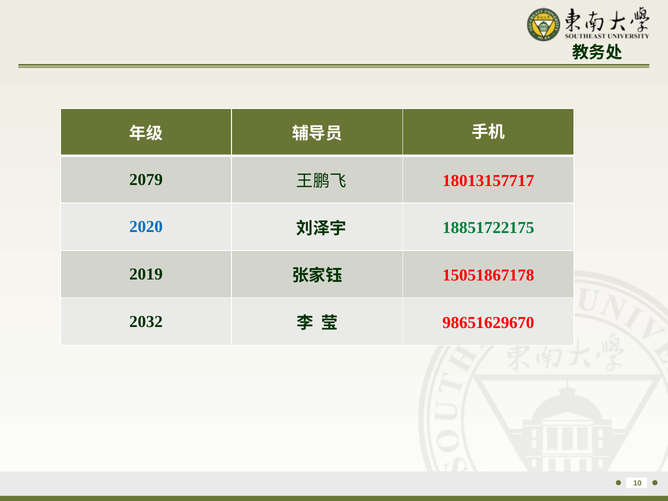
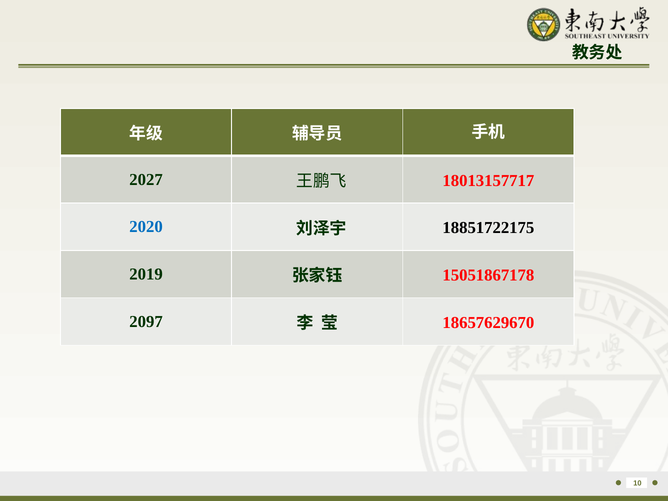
2079: 2079 -> 2027
18851722175 colour: green -> black
2032: 2032 -> 2097
98651629670: 98651629670 -> 18657629670
